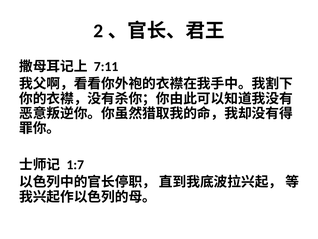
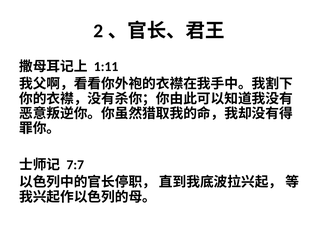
7:11: 7:11 -> 1:11
1:7: 1:7 -> 7:7
